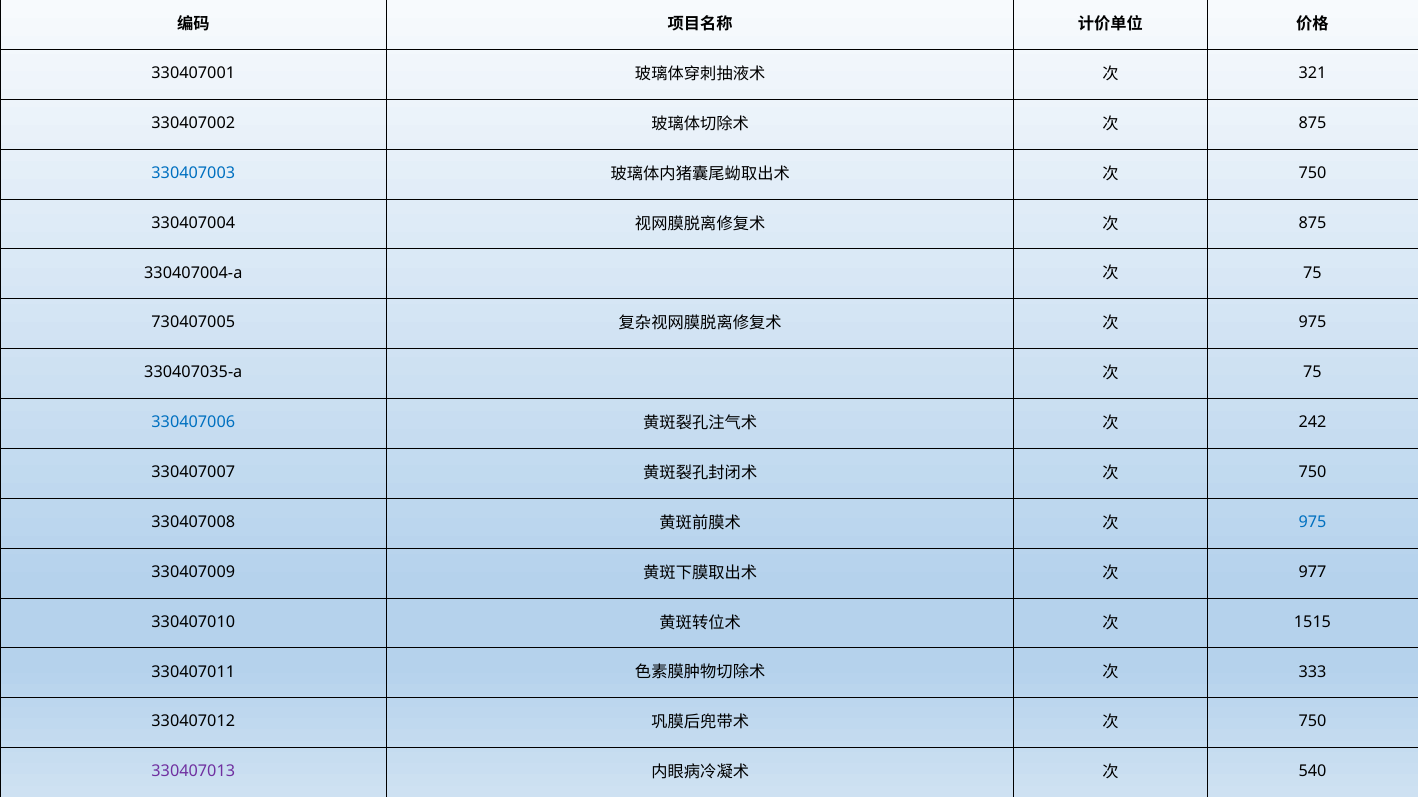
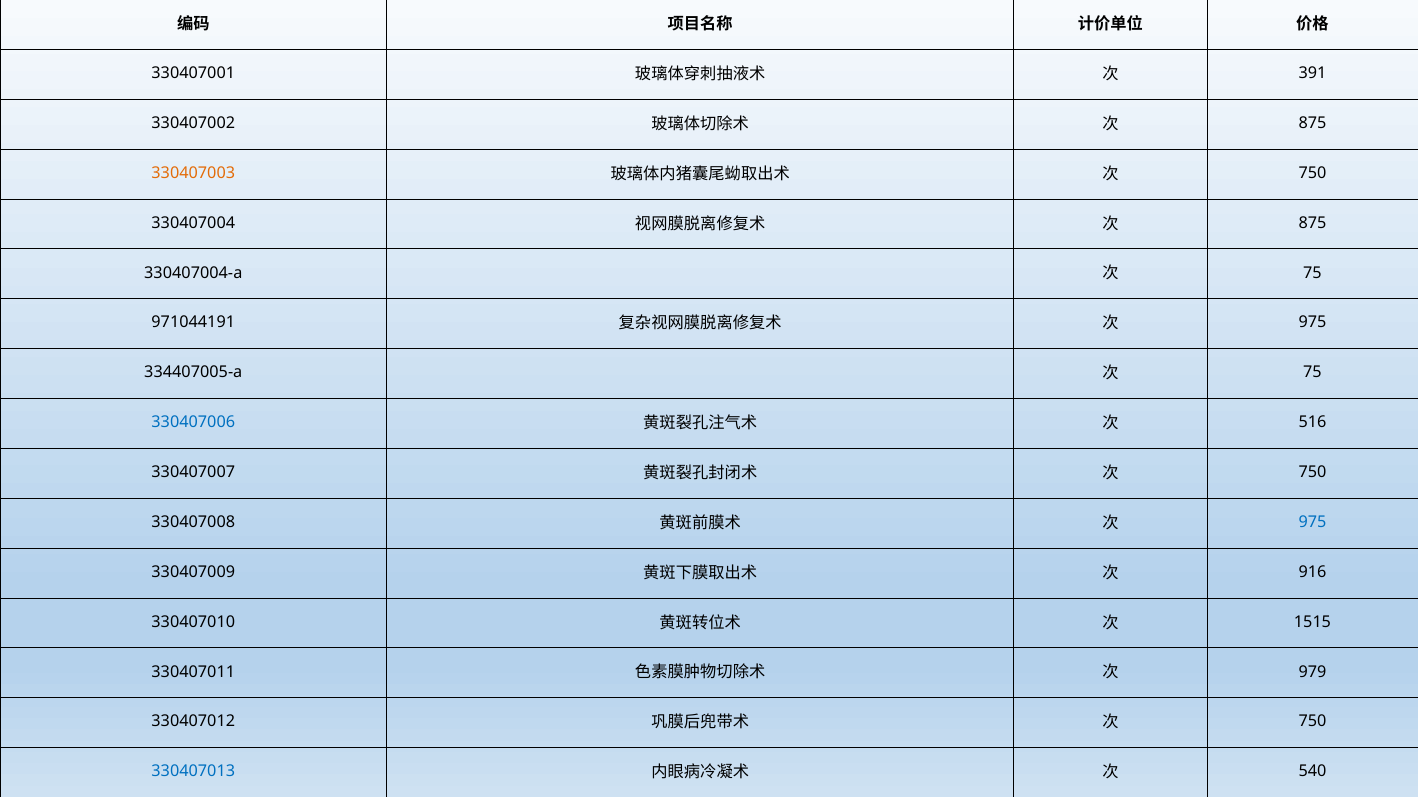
321: 321 -> 391
330407003 colour: blue -> orange
730407005: 730407005 -> 971044191
330407035-a: 330407035-a -> 334407005-a
242: 242 -> 516
977: 977 -> 916
333: 333 -> 979
330407013 colour: purple -> blue
